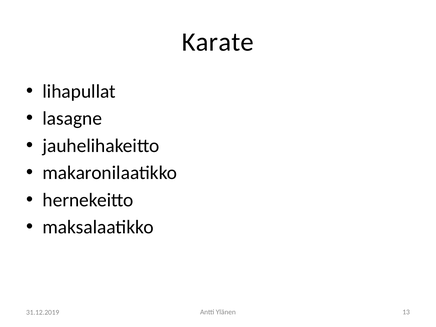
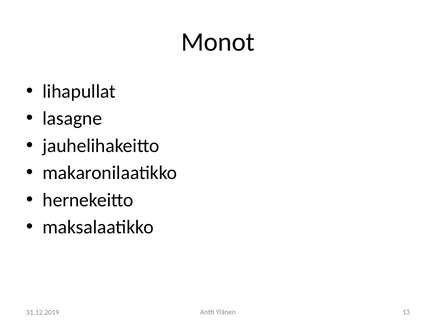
Karate: Karate -> Monot
